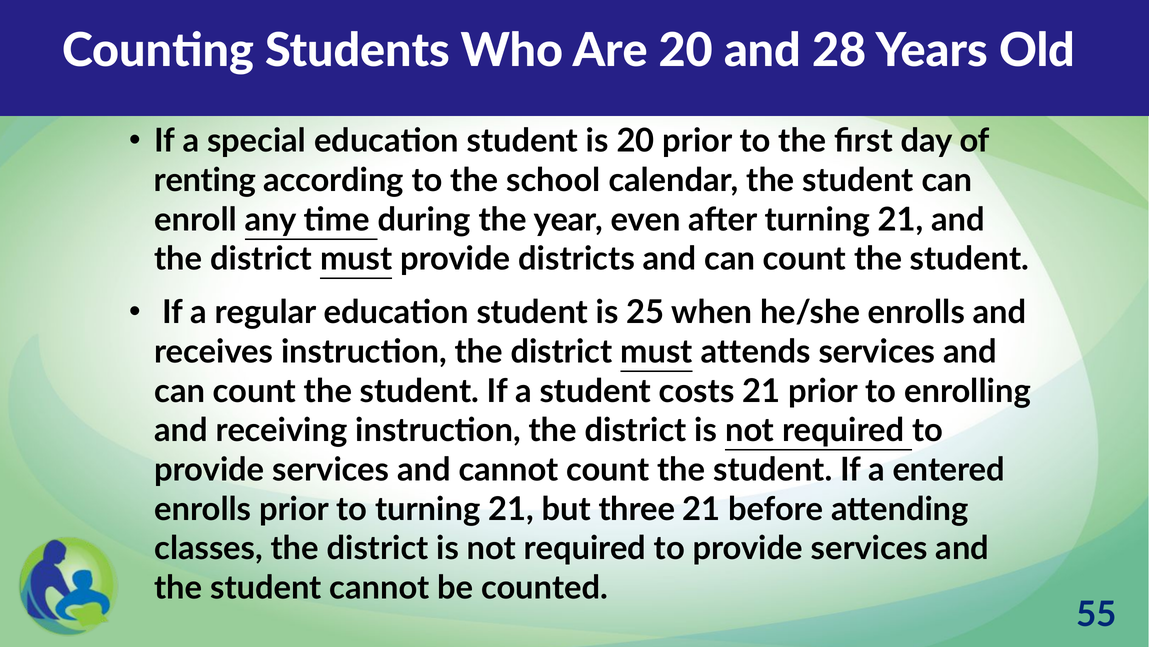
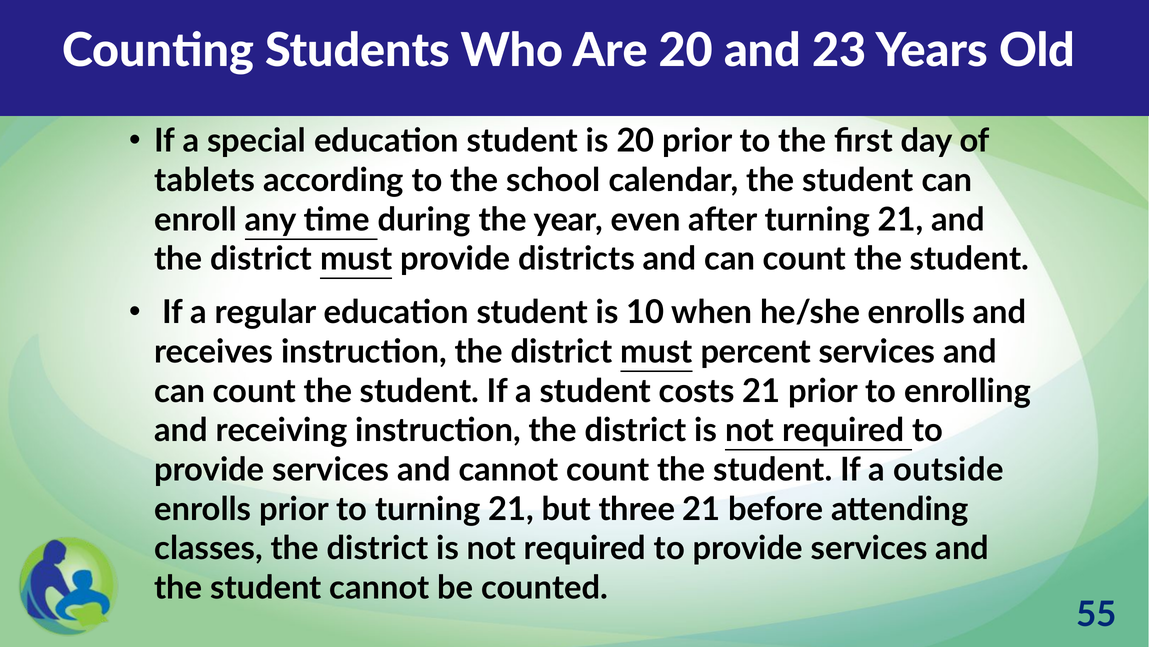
28: 28 -> 23
renting: renting -> tablets
25: 25 -> 10
attends: attends -> percent
entered: entered -> outside
